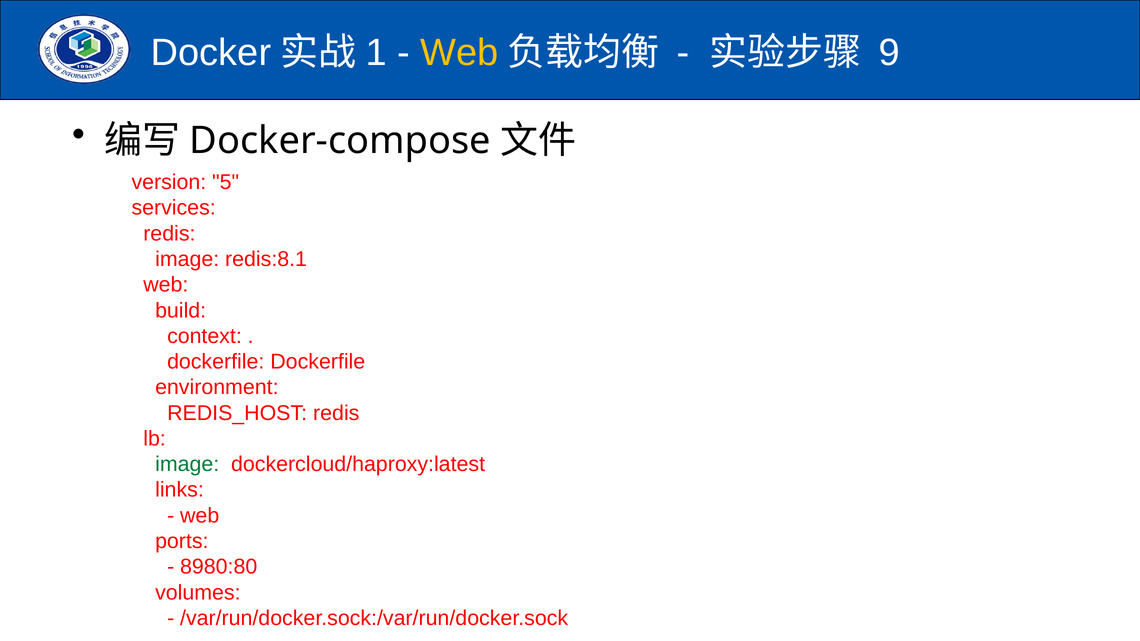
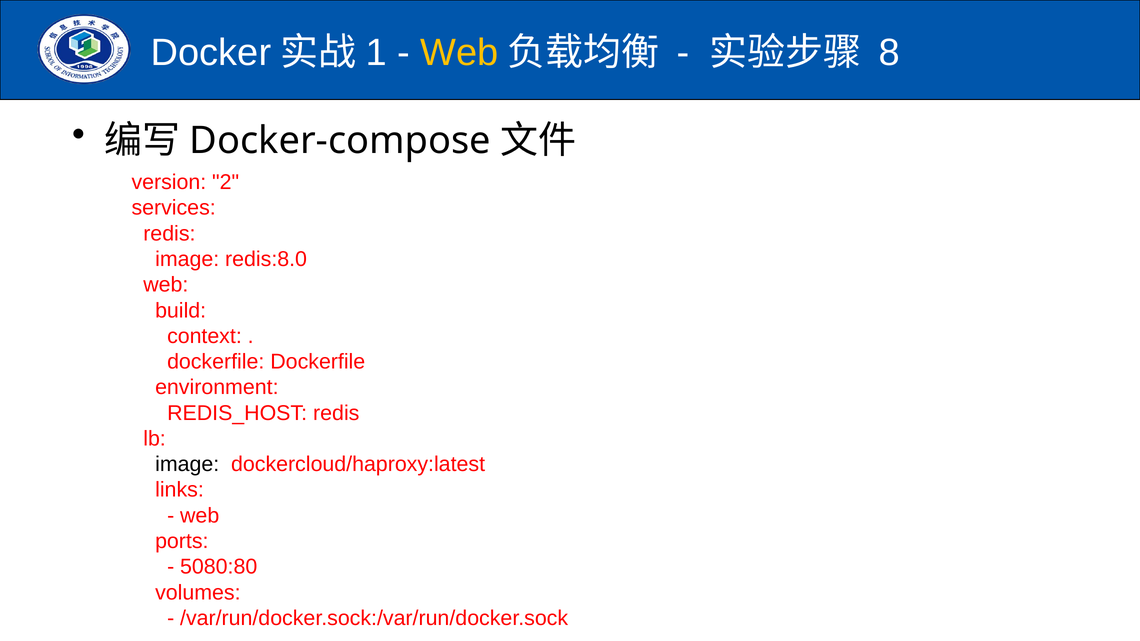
9: 9 -> 8
5: 5 -> 2
redis:8.1: redis:8.1 -> redis:8.0
image at (187, 464) colour: green -> black
8980:80: 8980:80 -> 5080:80
